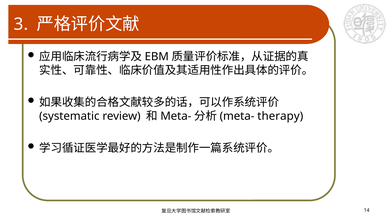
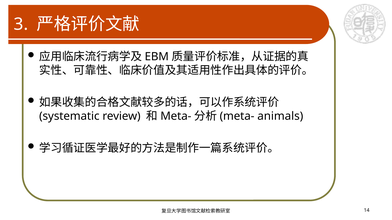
therapy: therapy -> animals
